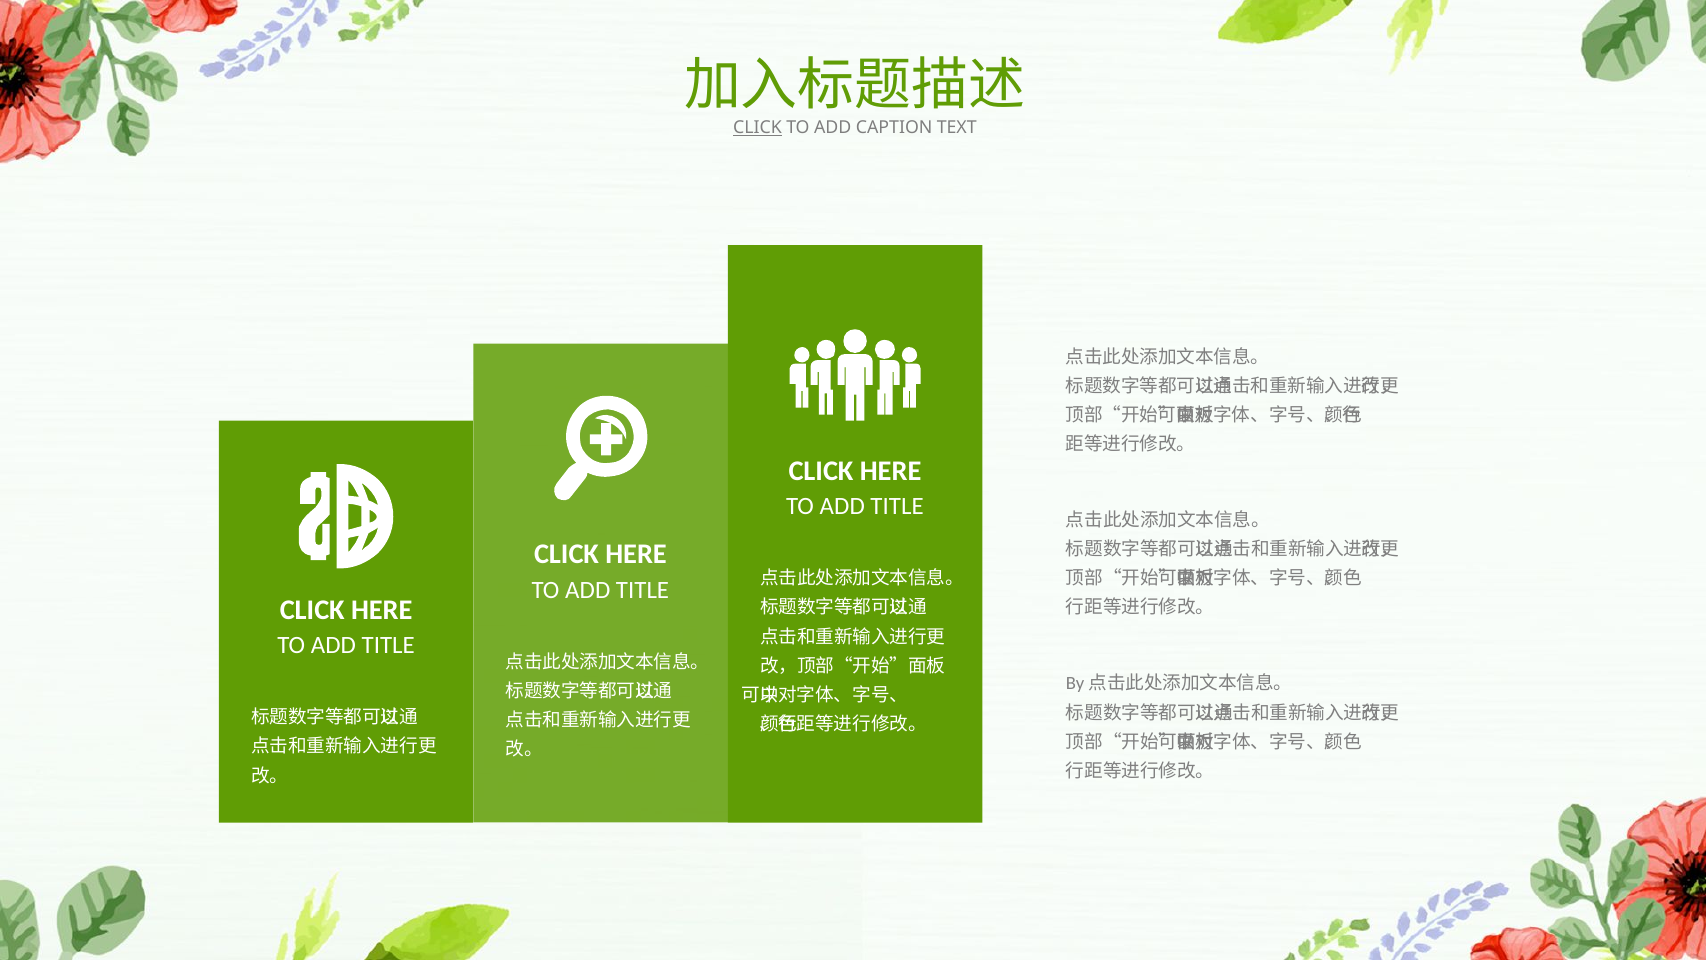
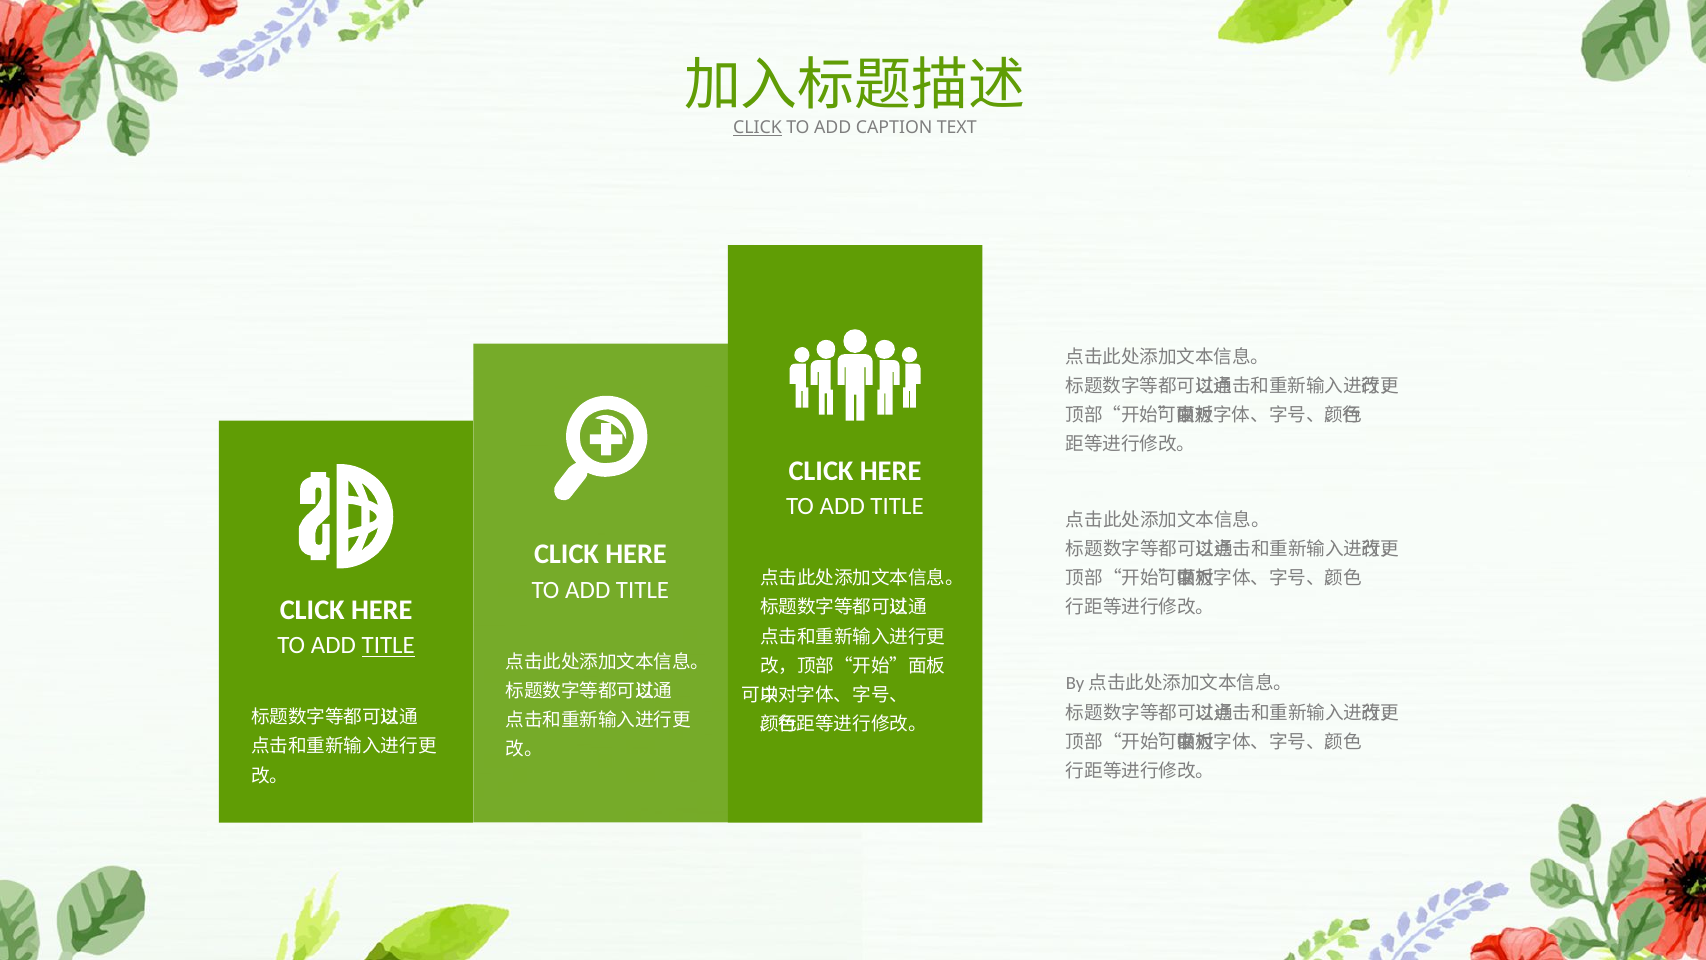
TITLE at (388, 646) underline: none -> present
